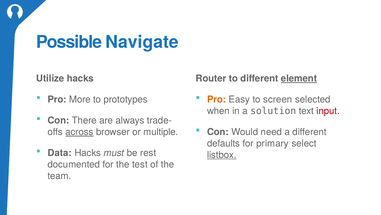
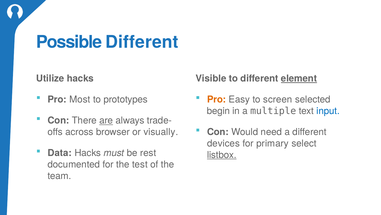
Possible Navigate: Navigate -> Different
Router: Router -> Visible
More: More -> Most
when: when -> begin
solution: solution -> multiple
input colour: red -> blue
are underline: none -> present
across underline: present -> none
multiple: multiple -> visually
defaults: defaults -> devices
